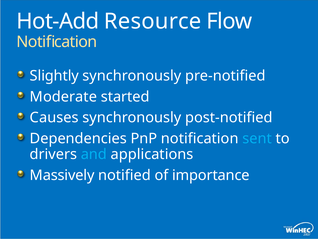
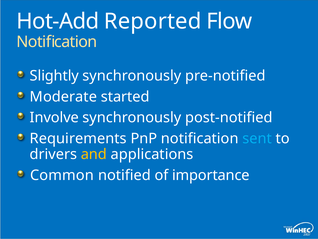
Resource: Resource -> Reported
Causes: Causes -> Involve
Dependencies: Dependencies -> Requirements
and colour: light blue -> yellow
Massively: Massively -> Common
